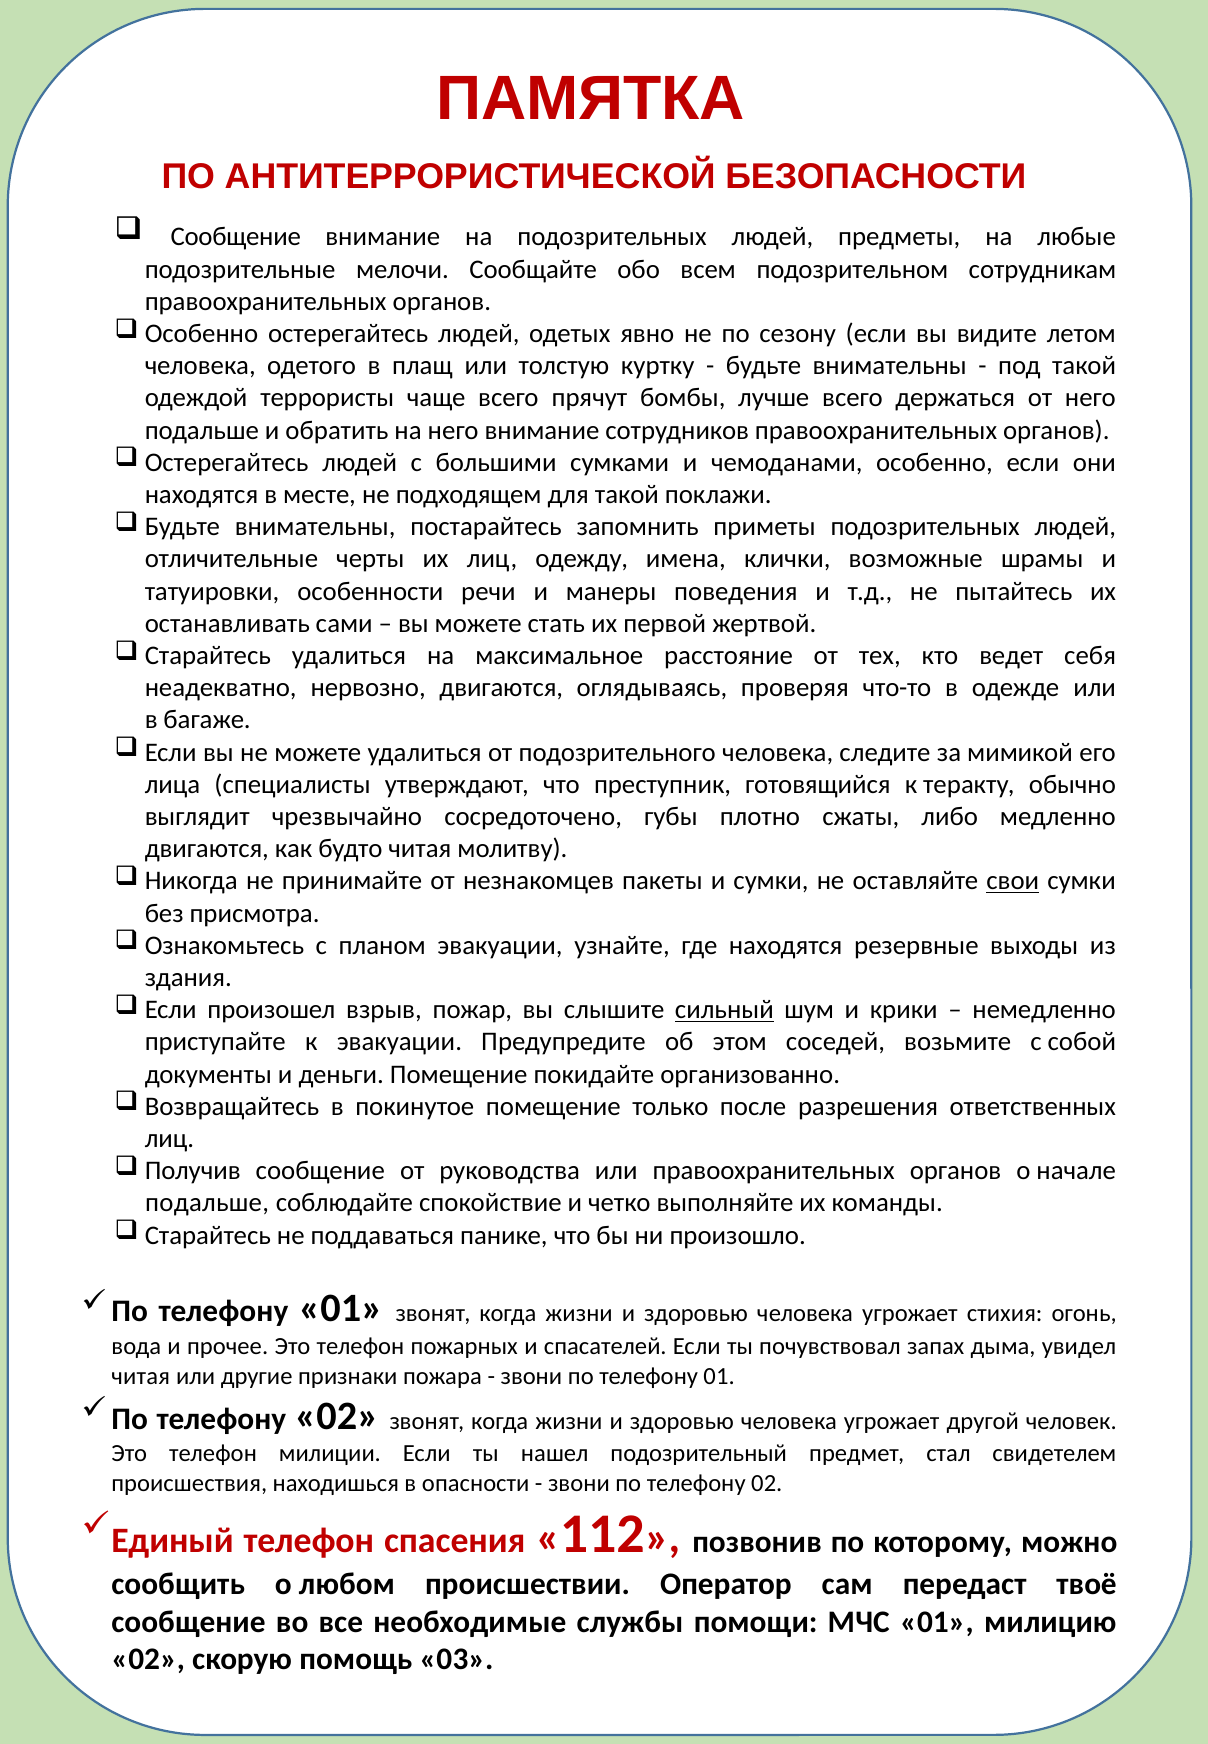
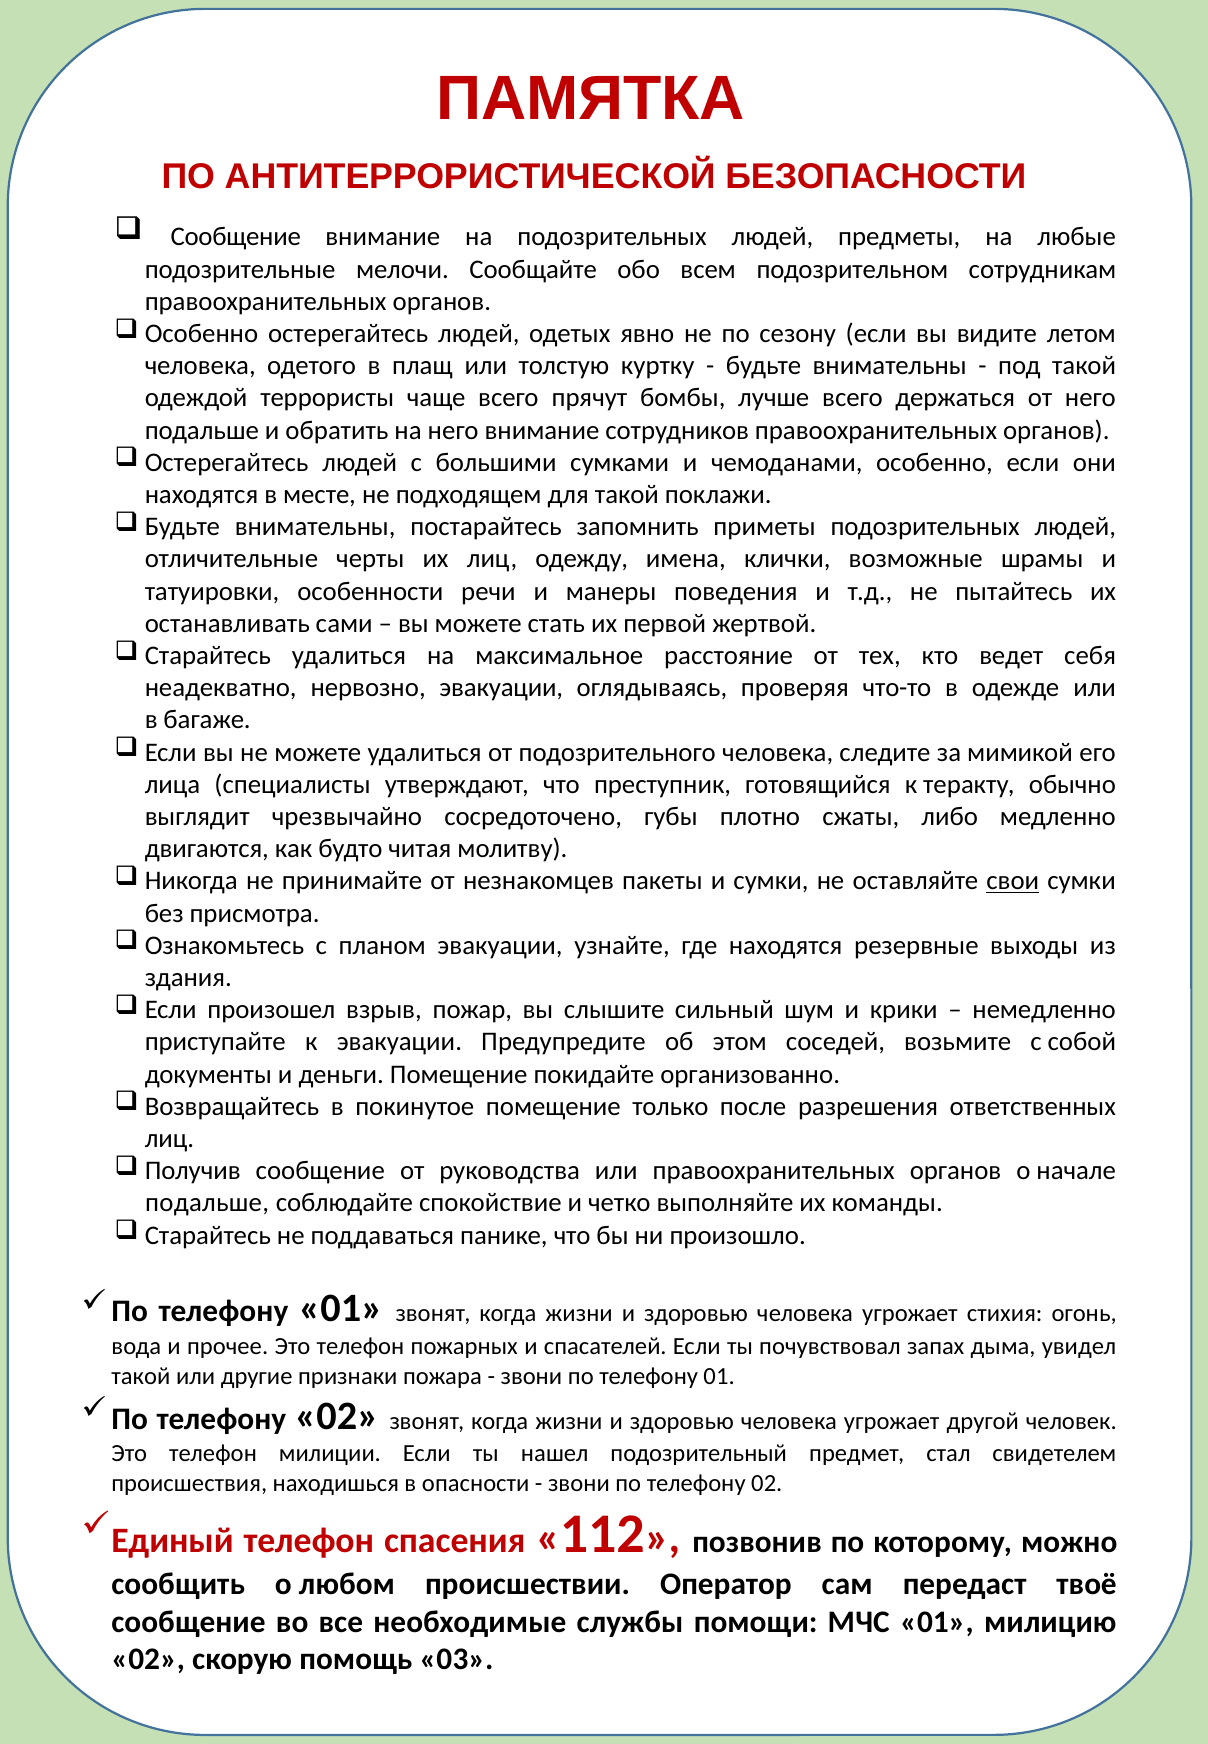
нервозно двигаются: двигаются -> эвакуации
сильный underline: present -> none
читая at (141, 1377): читая -> такой
